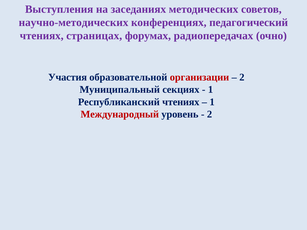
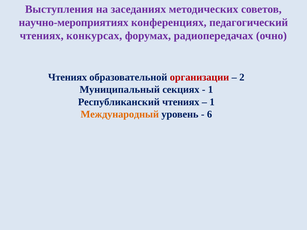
научно-методических: научно-методических -> научно-мероприятиях
страницах: страницах -> конкурсах
Участия at (68, 77): Участия -> Чтениях
Международный colour: red -> orange
2 at (210, 114): 2 -> 6
